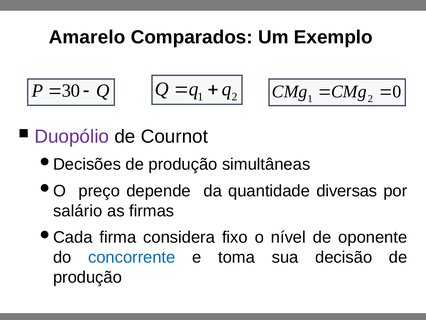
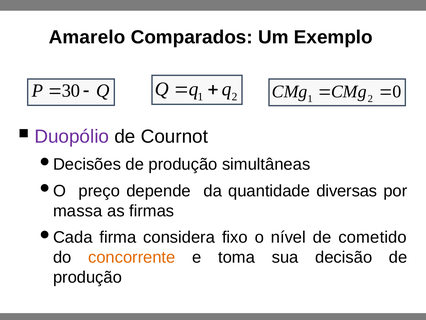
salário: salário -> massa
oponente: oponente -> cometido
concorrente colour: blue -> orange
